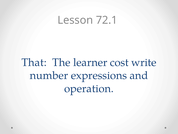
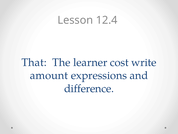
72.1: 72.1 -> 12.4
number: number -> amount
operation: operation -> difference
